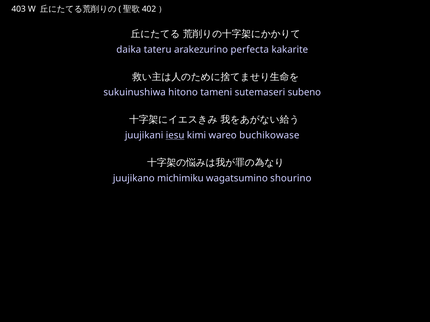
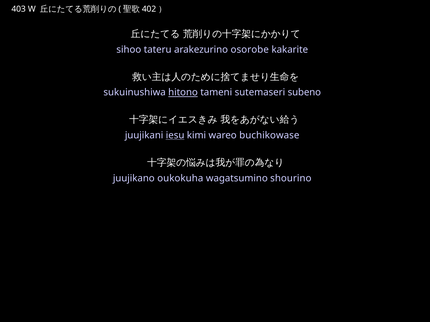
daika: daika -> sihoo
perfecta: perfecta -> osorobe
hitono underline: none -> present
michimiku: michimiku -> oukokuha
